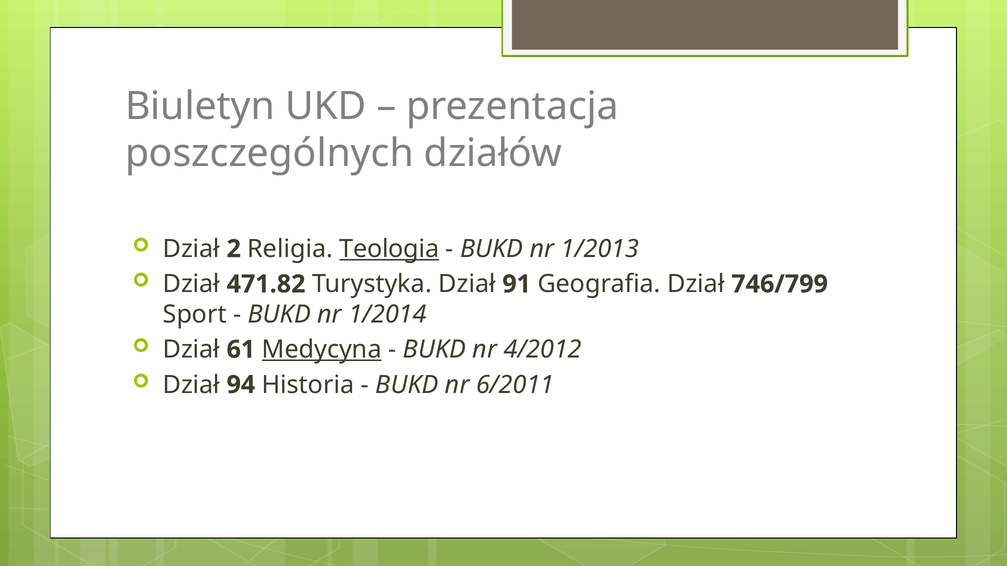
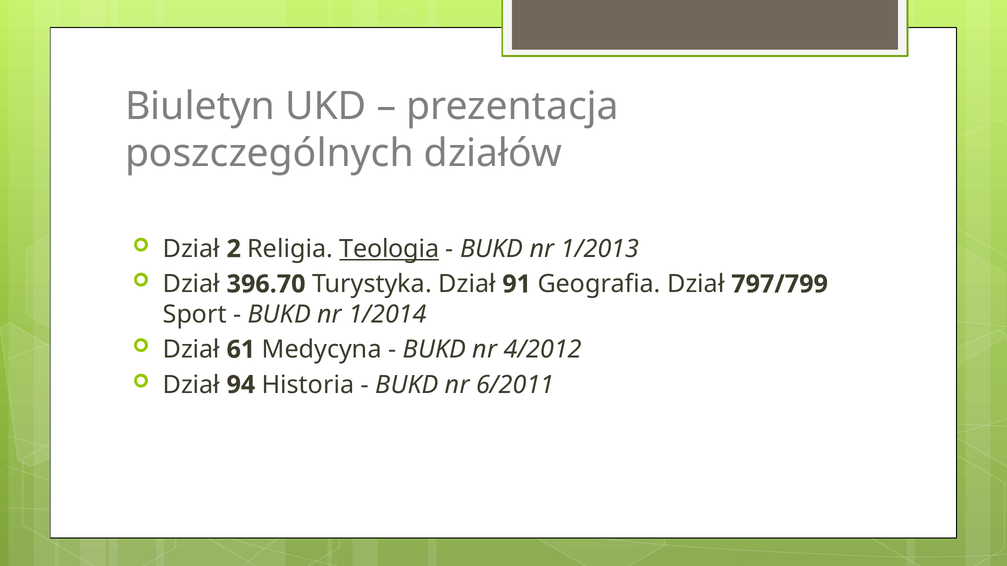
471.82: 471.82 -> 396.70
746/799: 746/799 -> 797/799
Medycyna underline: present -> none
